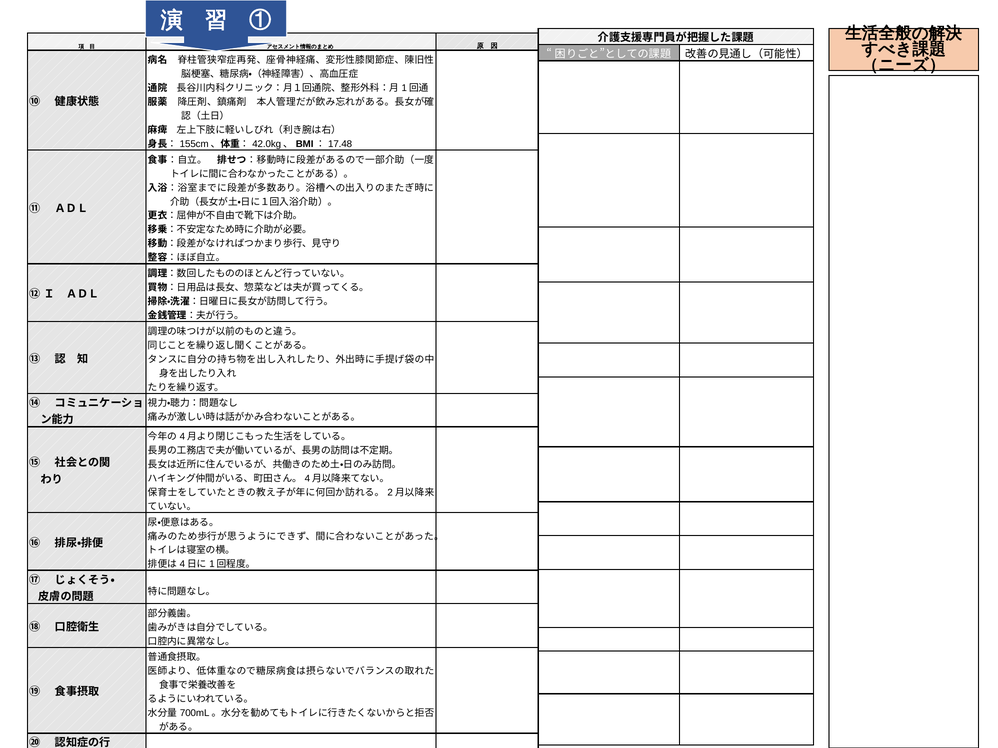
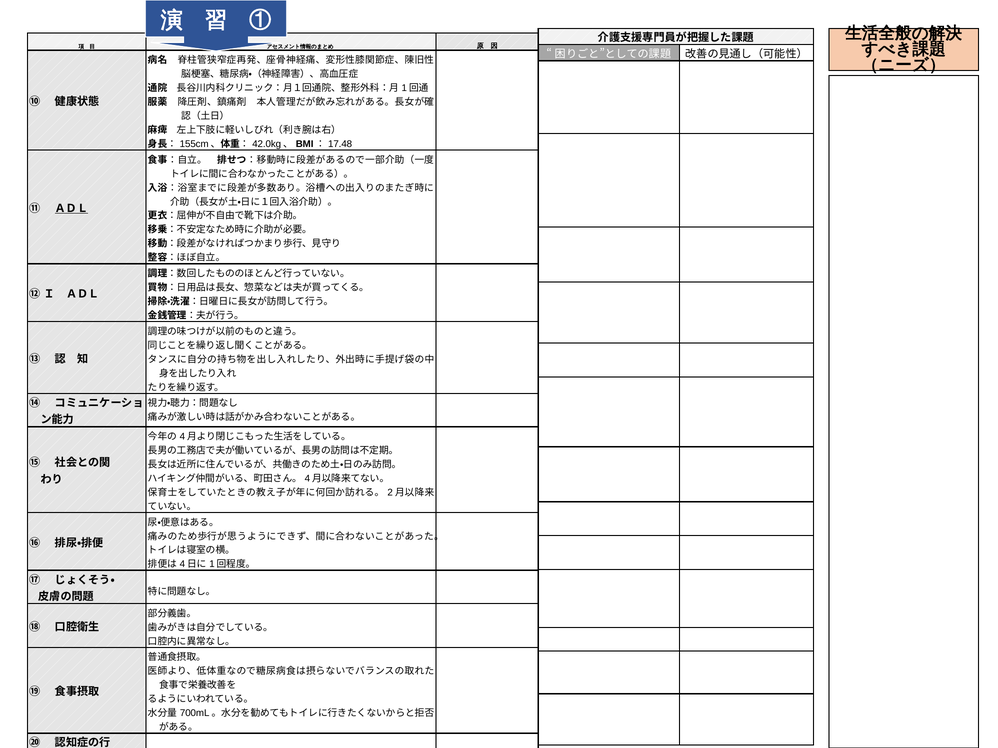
ＡＤＬ at (72, 209) underline: none -> present
